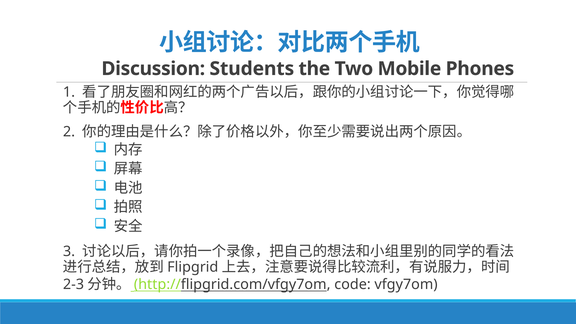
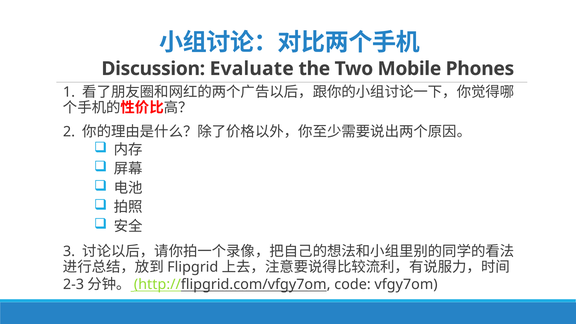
Students: Students -> Evaluate
